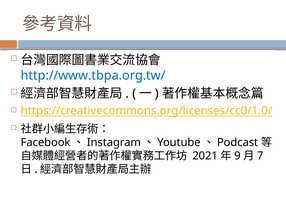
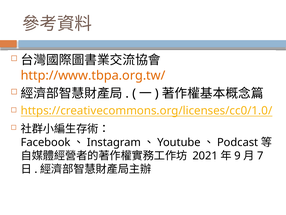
http://www.tbpa.org.tw/ colour: blue -> orange
